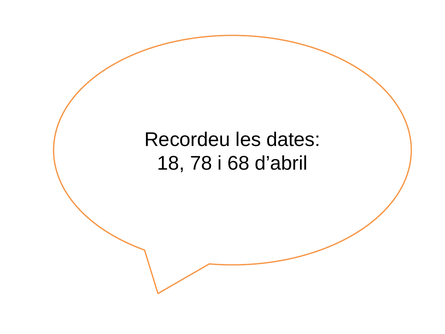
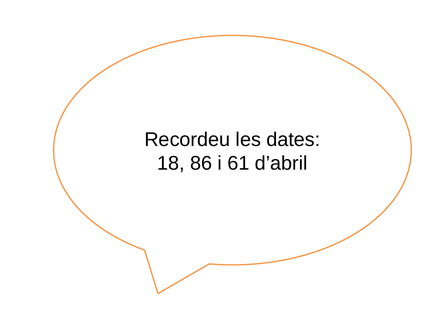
78: 78 -> 86
68: 68 -> 61
